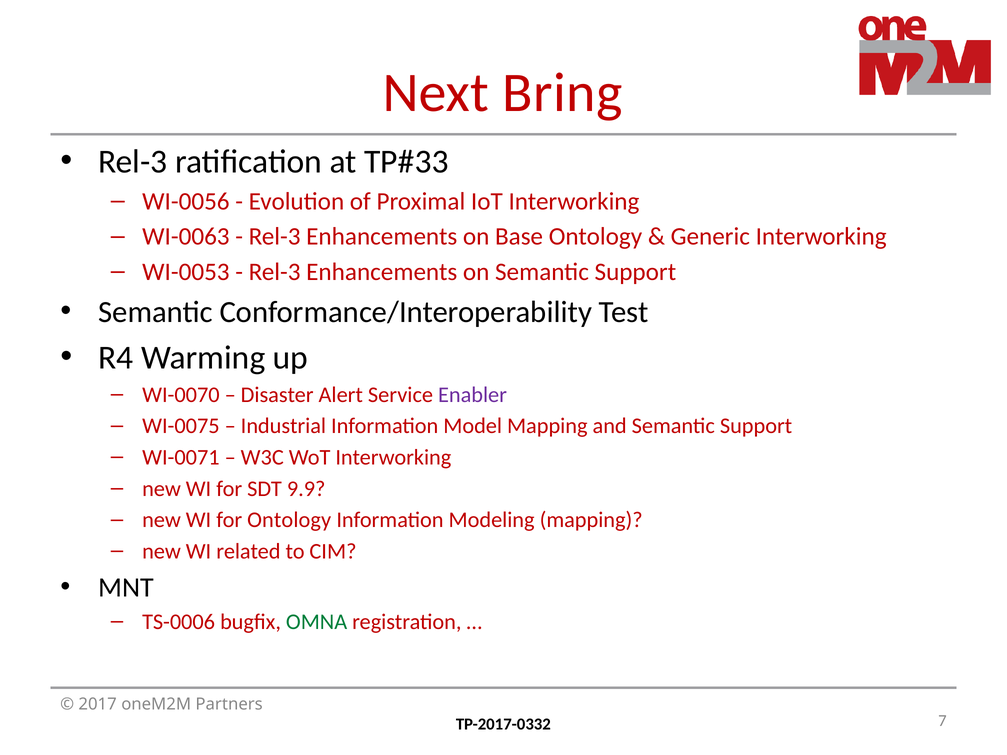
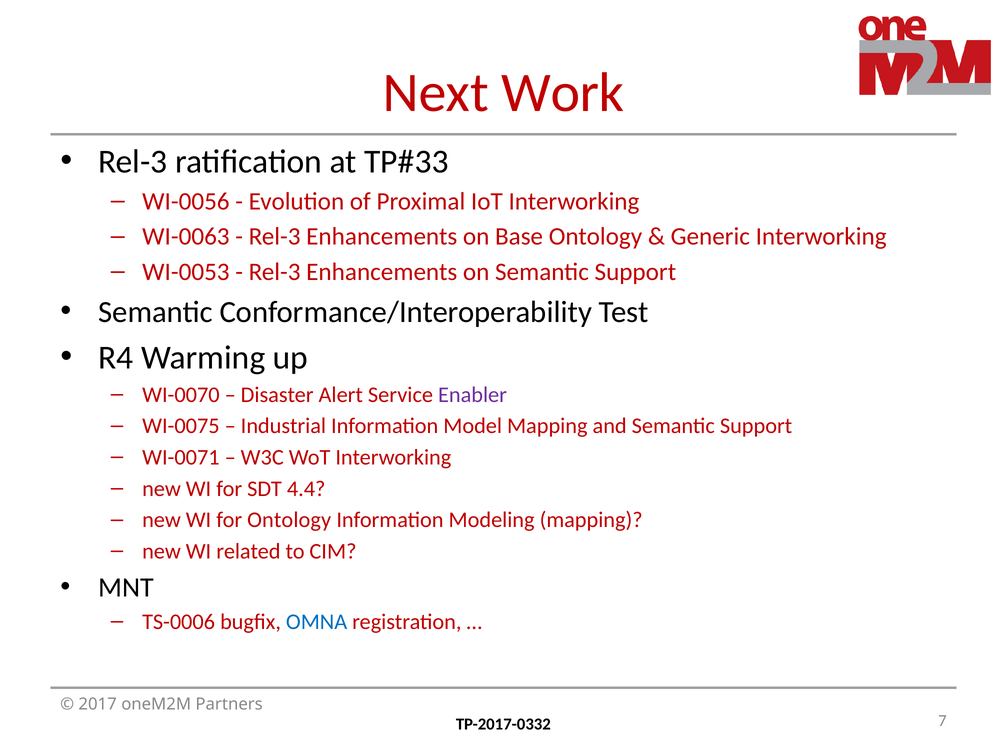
Bring: Bring -> Work
9.9: 9.9 -> 4.4
OMNA colour: green -> blue
